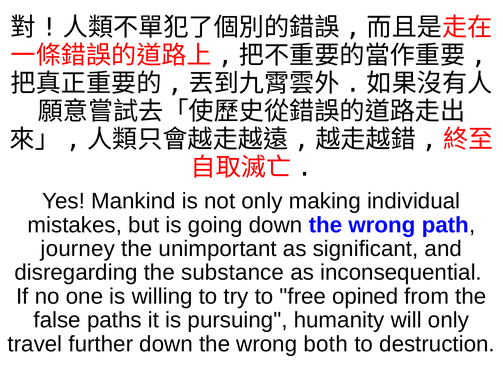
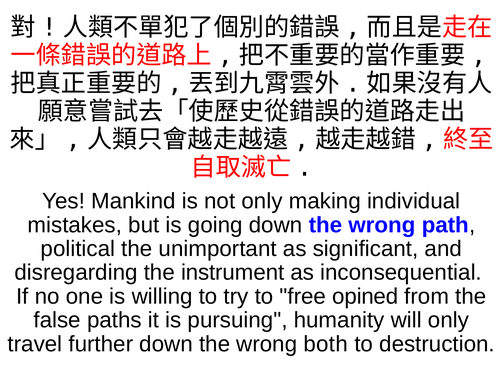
journey: journey -> political
substance: substance -> instrument
